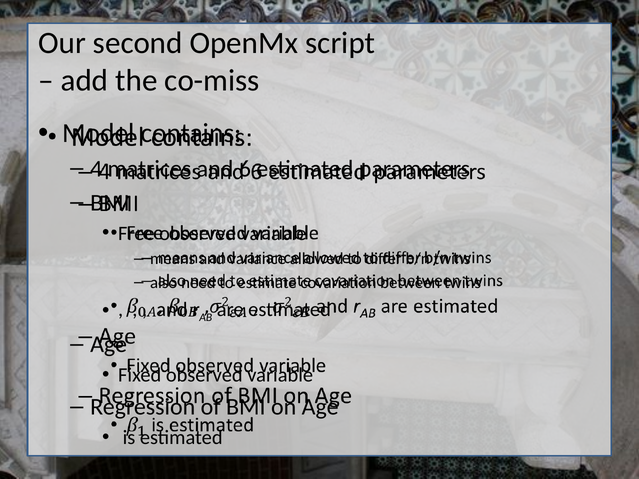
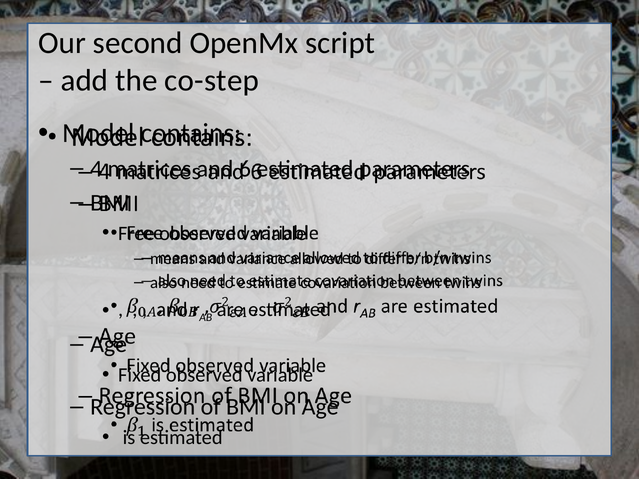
co-miss: co-miss -> co-step
